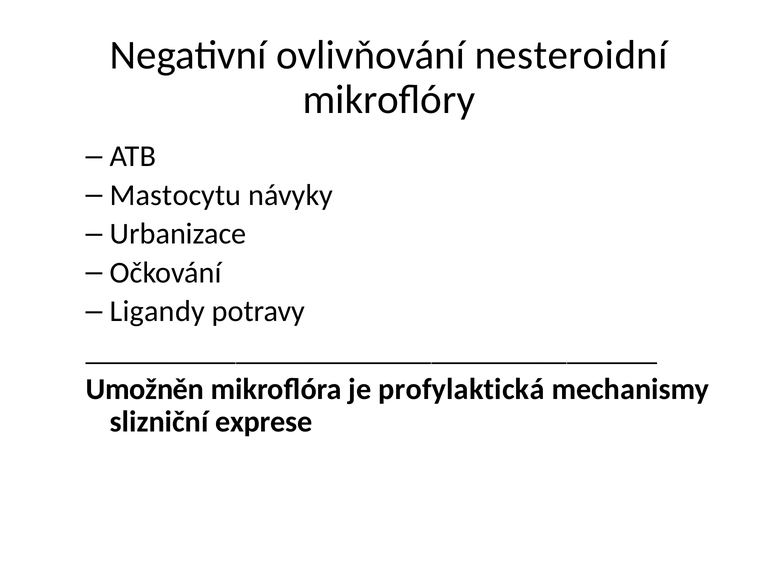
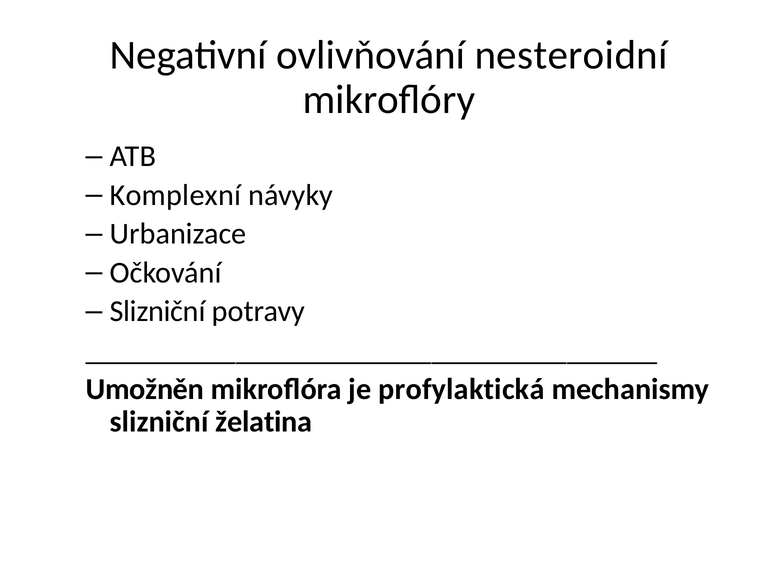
Mastocytu: Mastocytu -> Komplexní
Ligandy at (157, 311): Ligandy -> Slizniční
exprese: exprese -> želatina
